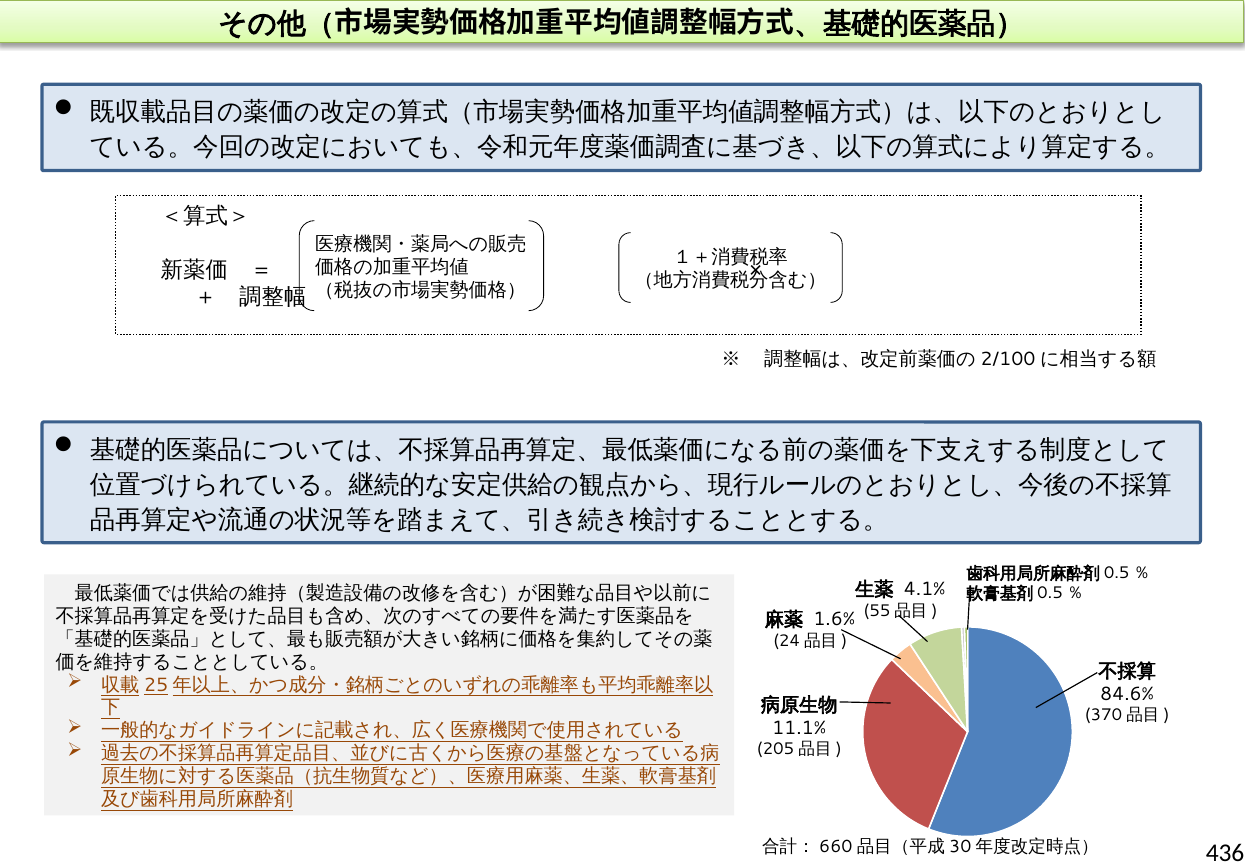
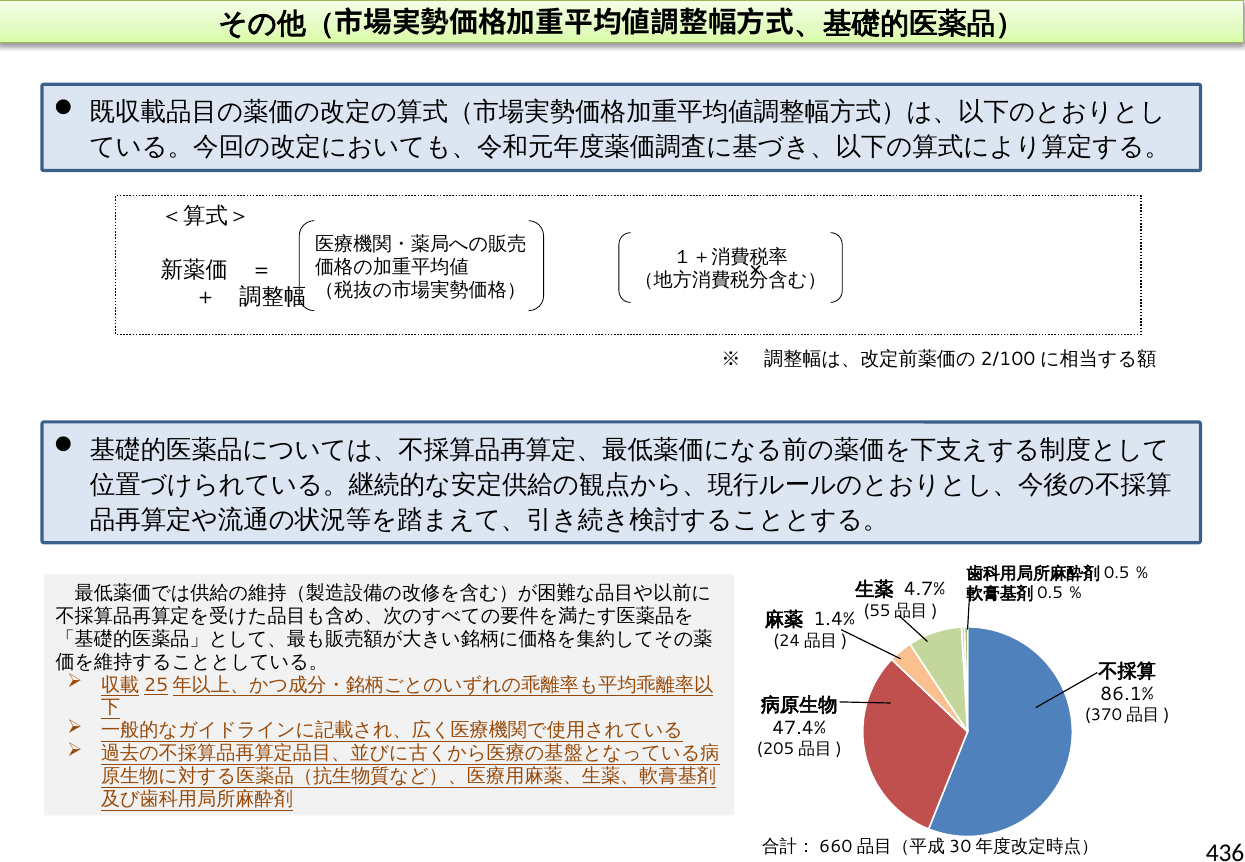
4.1%: 4.1% -> 4.7%
1.6%: 1.6% -> 1.4%
84.6%: 84.6% -> 86.1%
11.1%: 11.1% -> 47.4%
